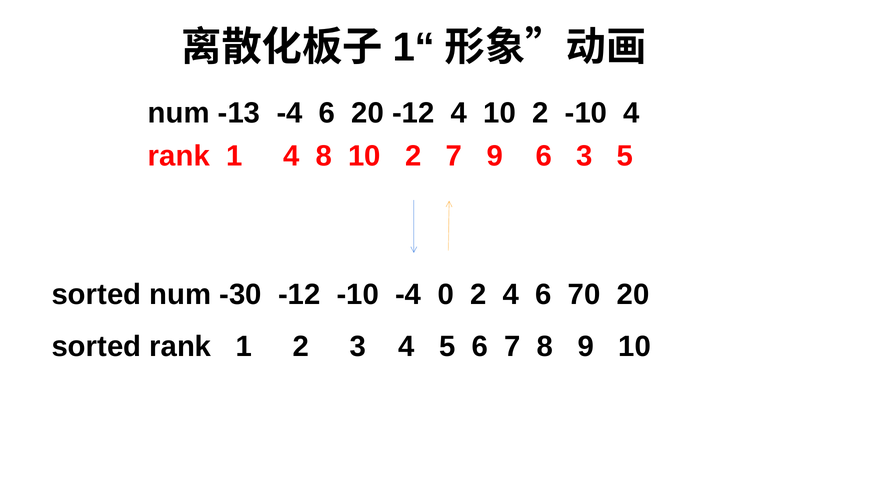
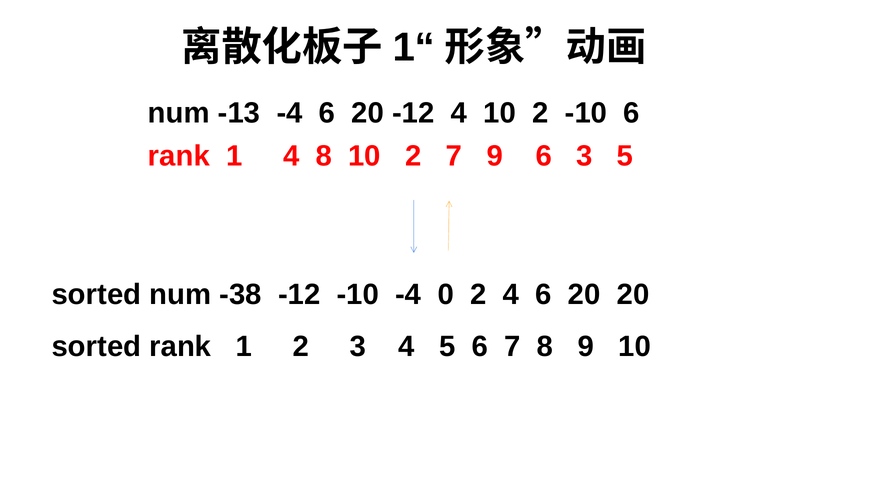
-10 4: 4 -> 6
-30: -30 -> -38
4 6 70: 70 -> 20
